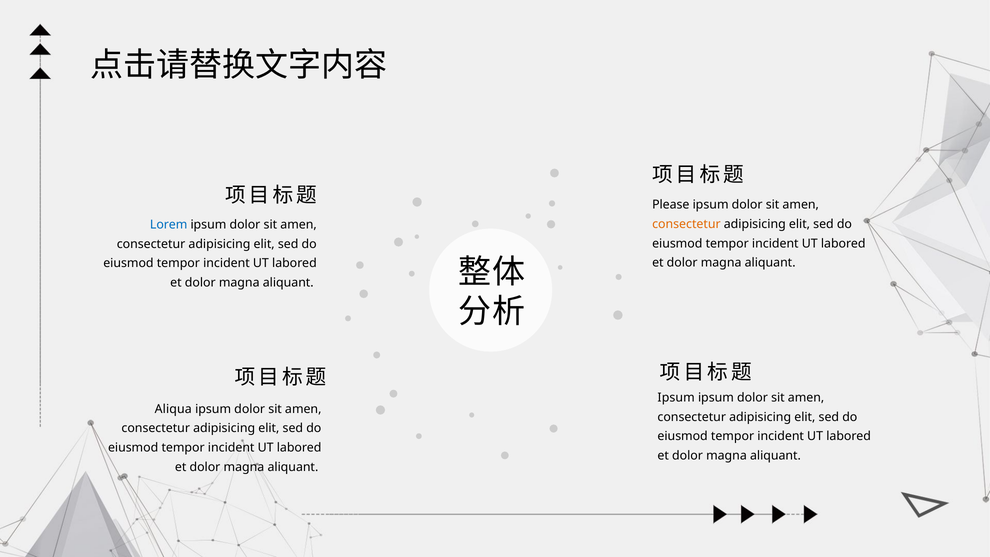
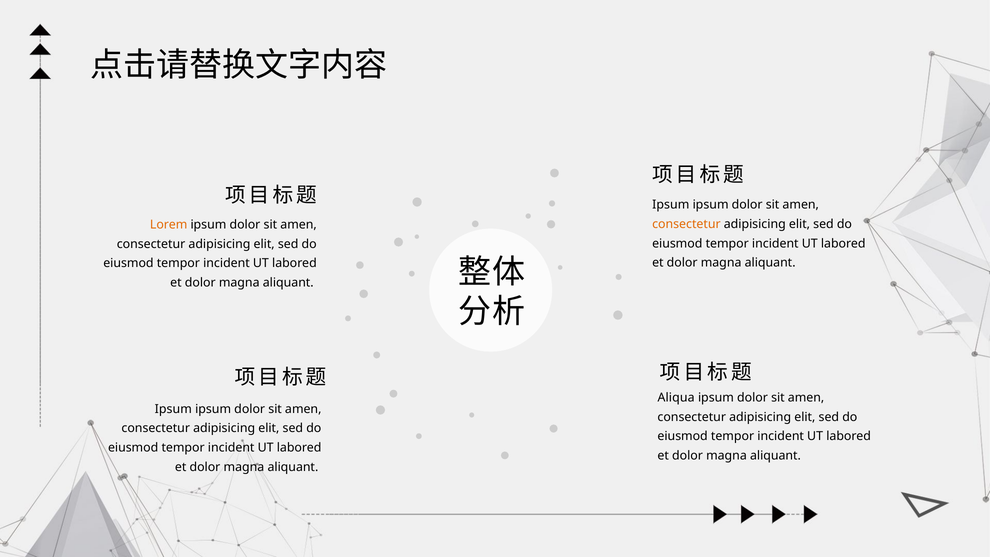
Please at (671, 205): Please -> Ipsum
Lorem colour: blue -> orange
Ipsum at (676, 398): Ipsum -> Aliqua
Aliqua at (173, 409): Aliqua -> Ipsum
